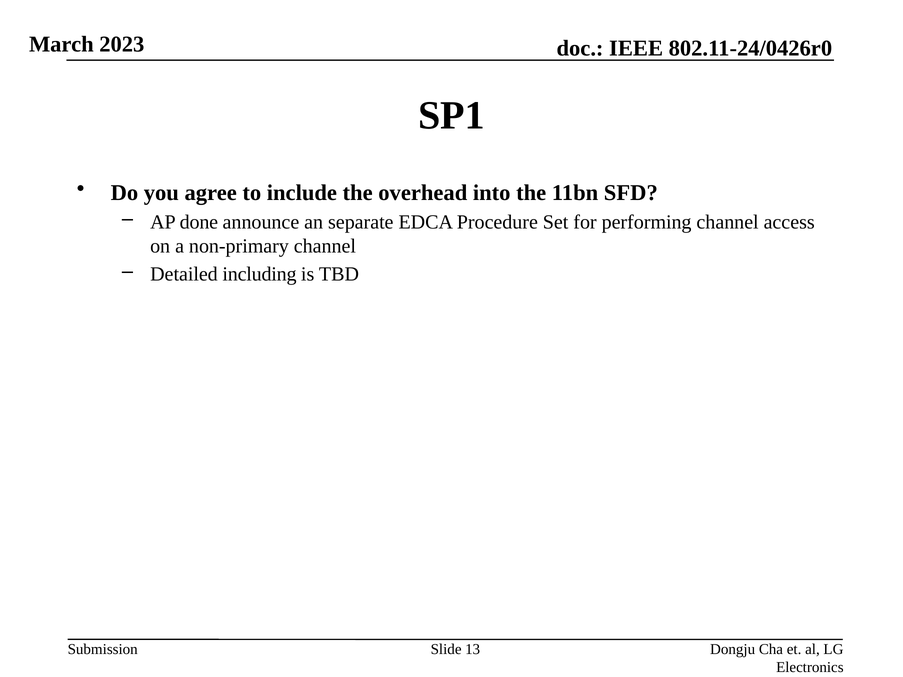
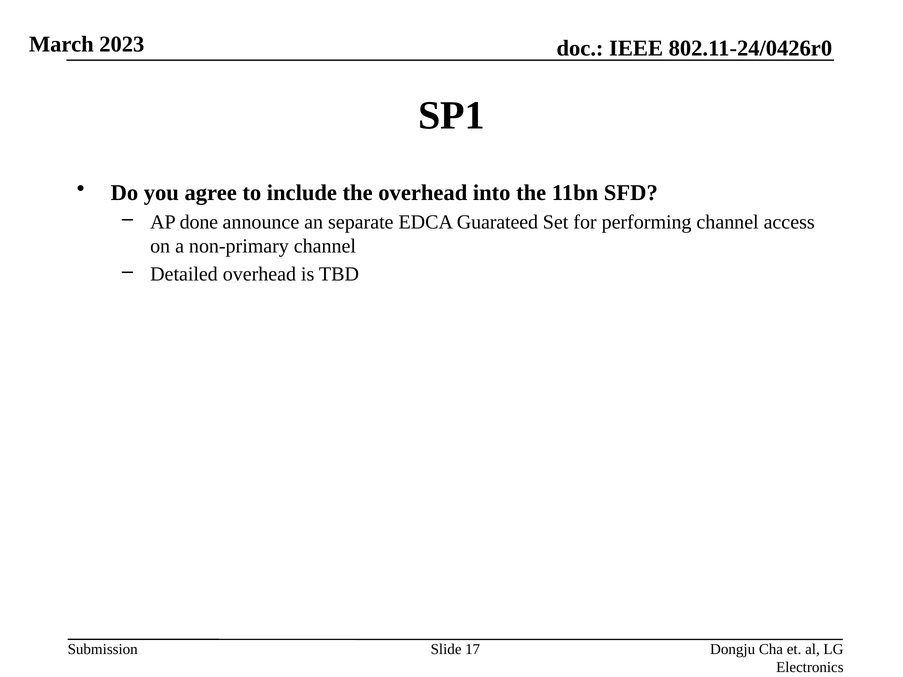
Procedure: Procedure -> Guarateed
Detailed including: including -> overhead
13: 13 -> 17
